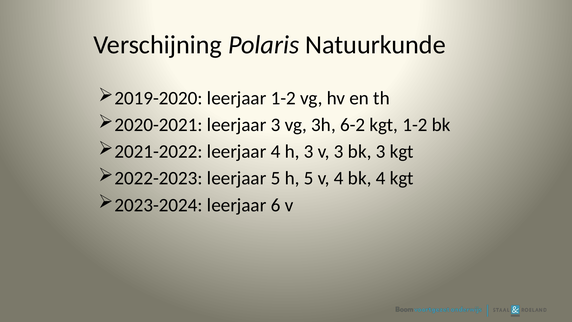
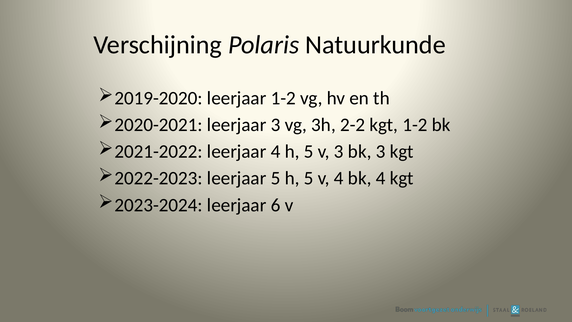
6-2: 6-2 -> 2-2
4 h 3: 3 -> 5
